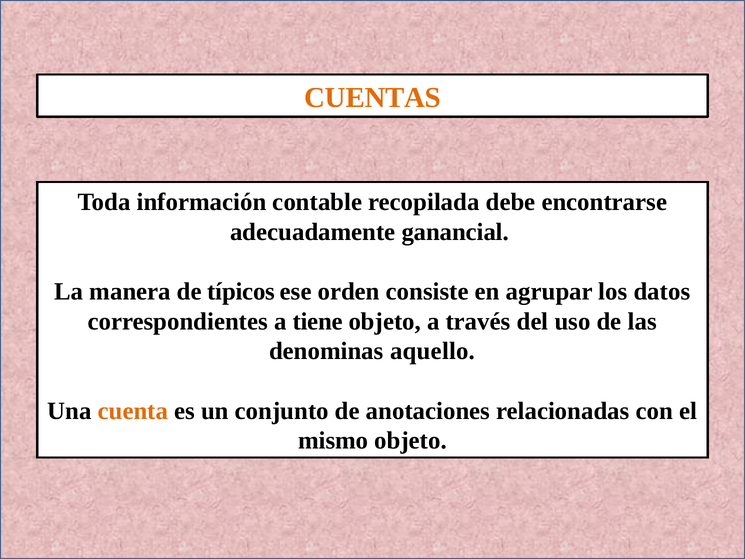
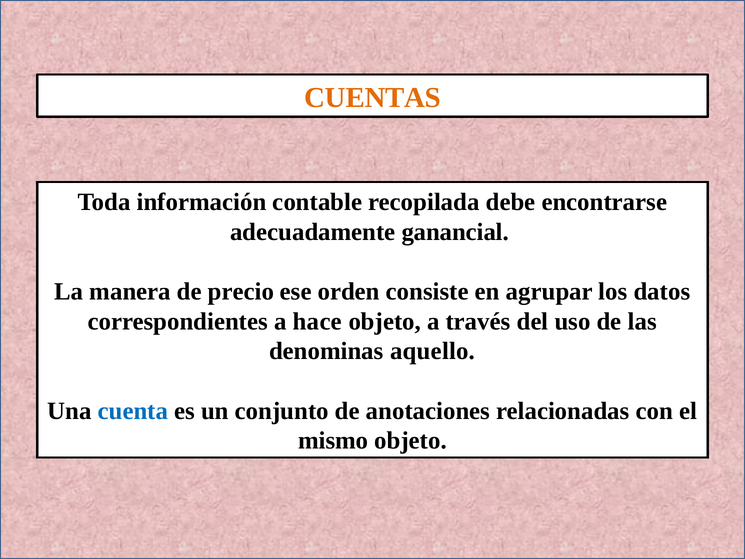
típicos: típicos -> precio
tiene: tiene -> hace
cuenta colour: orange -> blue
